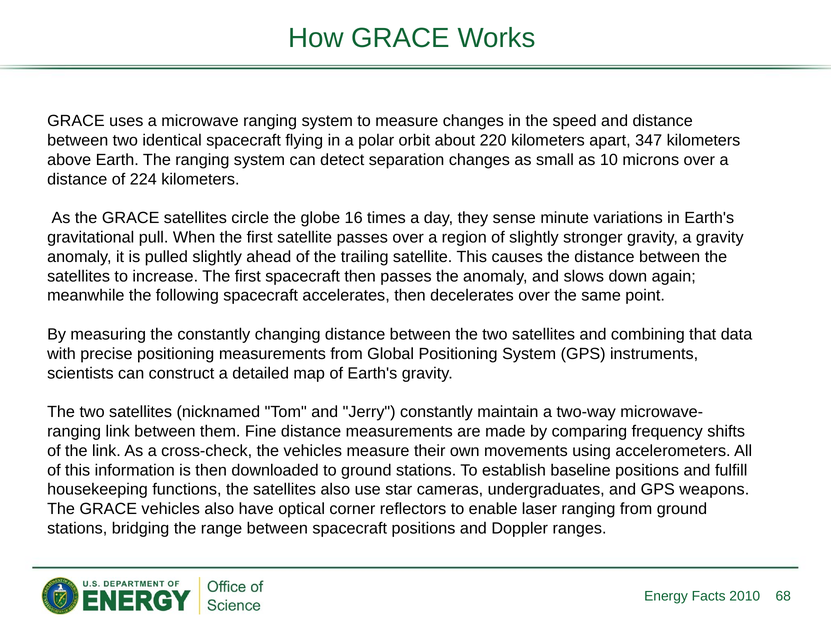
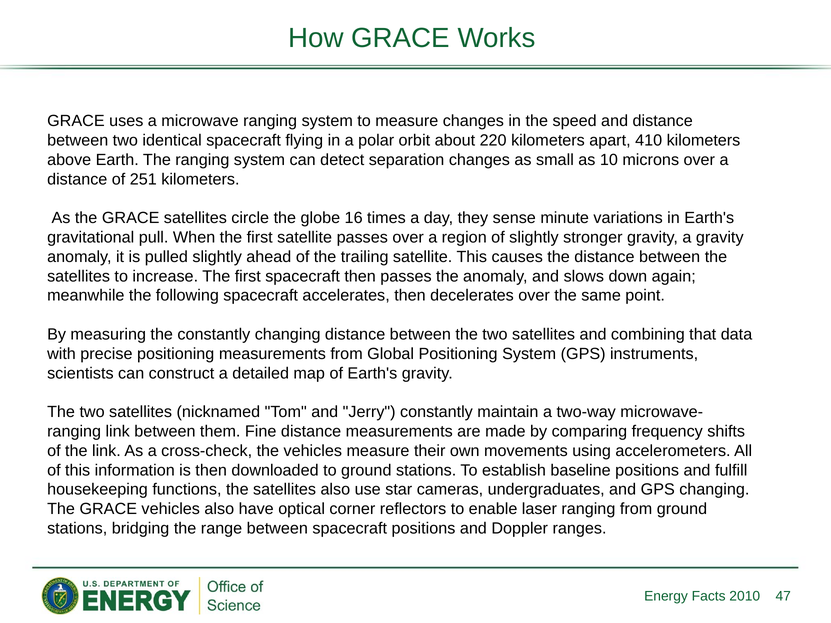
347: 347 -> 410
224: 224 -> 251
GPS weapons: weapons -> changing
68: 68 -> 47
